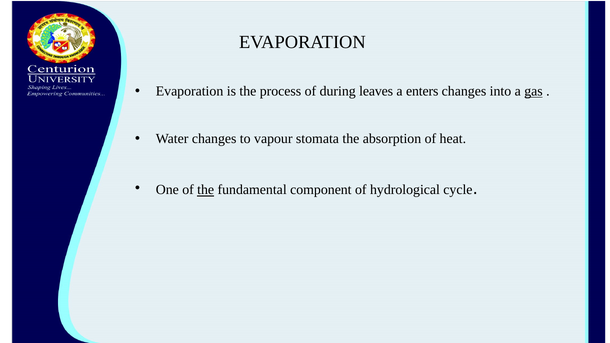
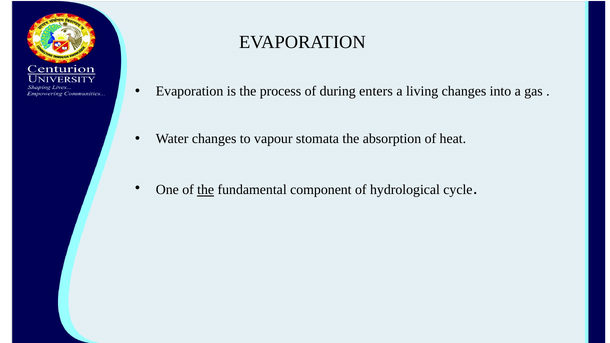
leaves: leaves -> enters
enters: enters -> living
gas underline: present -> none
